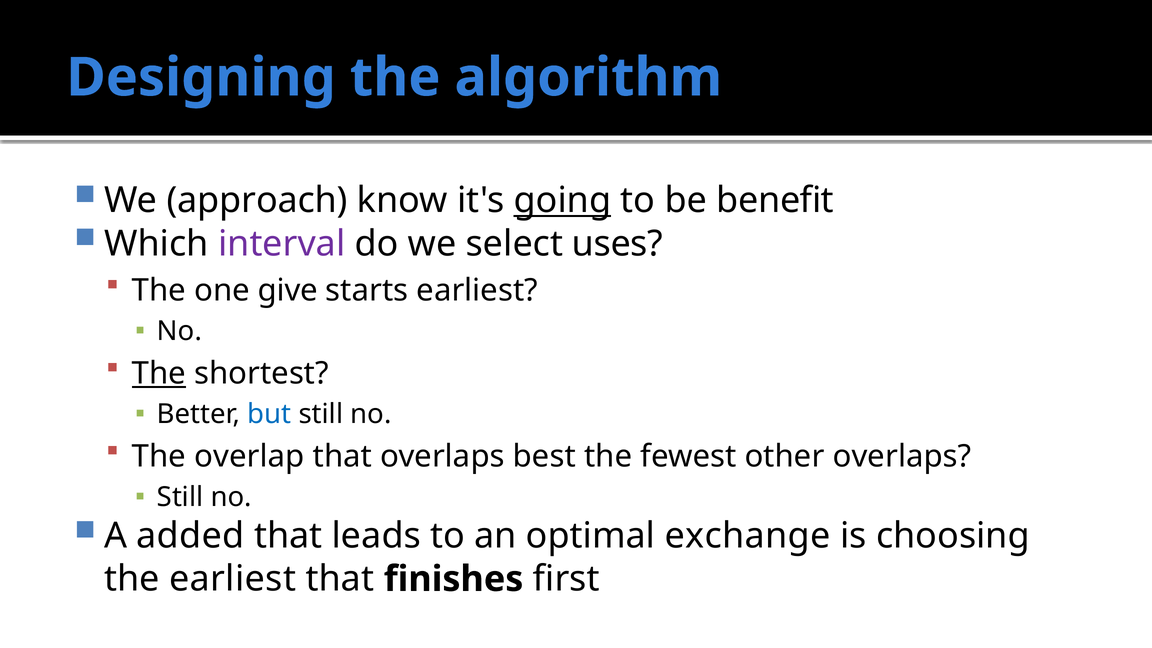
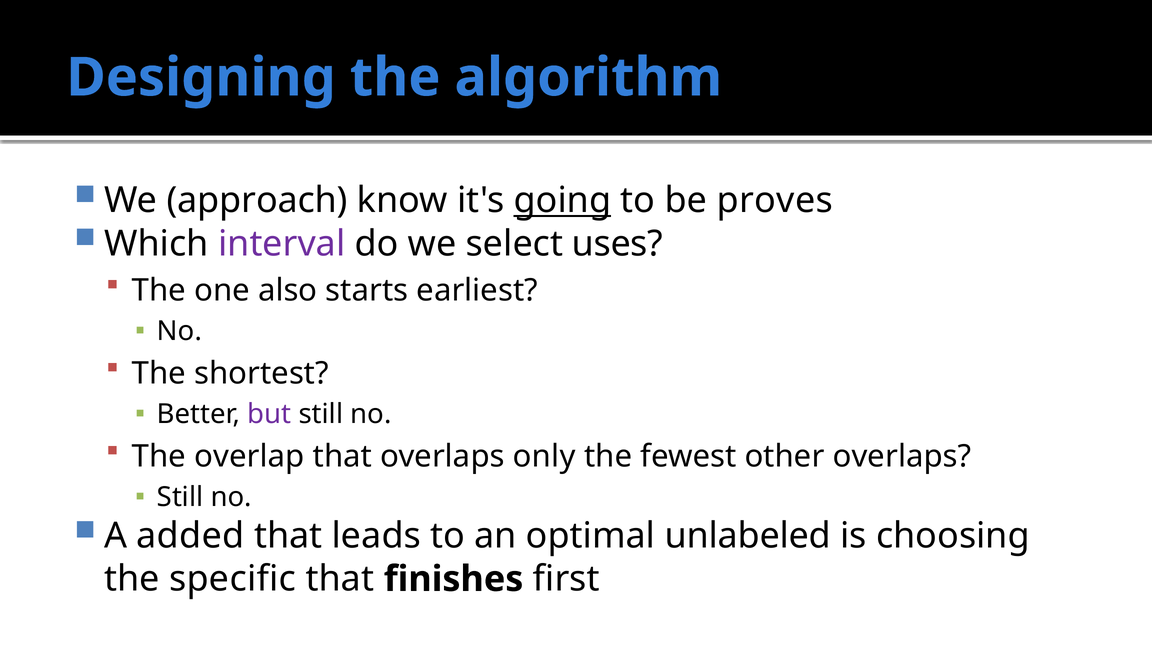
benefit: benefit -> proves
give: give -> also
The at (159, 373) underline: present -> none
but colour: blue -> purple
best: best -> only
exchange: exchange -> unlabeled
the earliest: earliest -> specific
